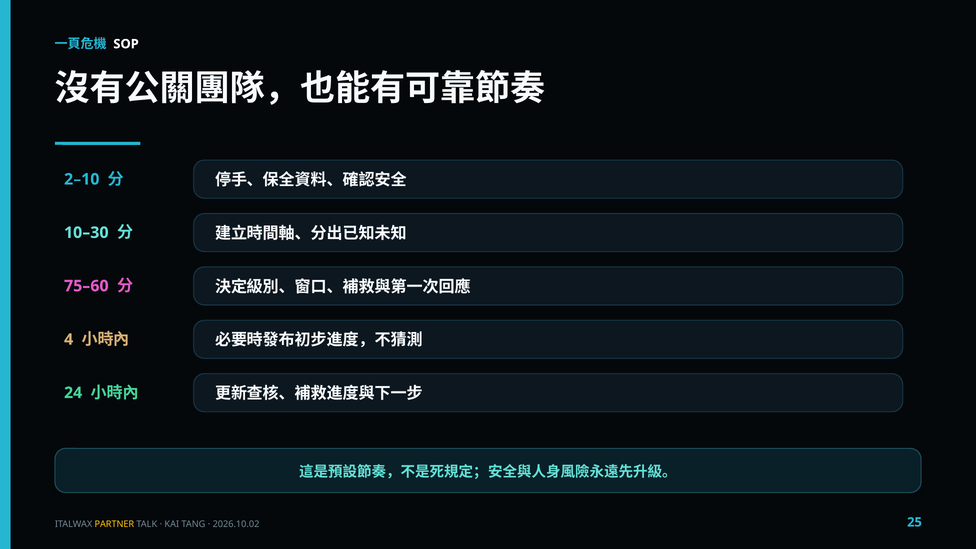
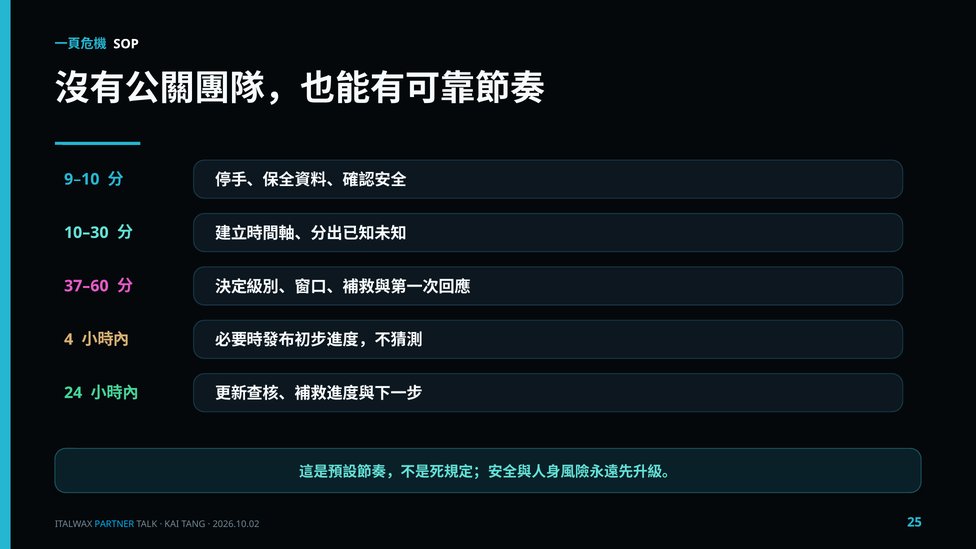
2–10: 2–10 -> 9–10
75–60: 75–60 -> 37–60
PARTNER colour: yellow -> light blue
